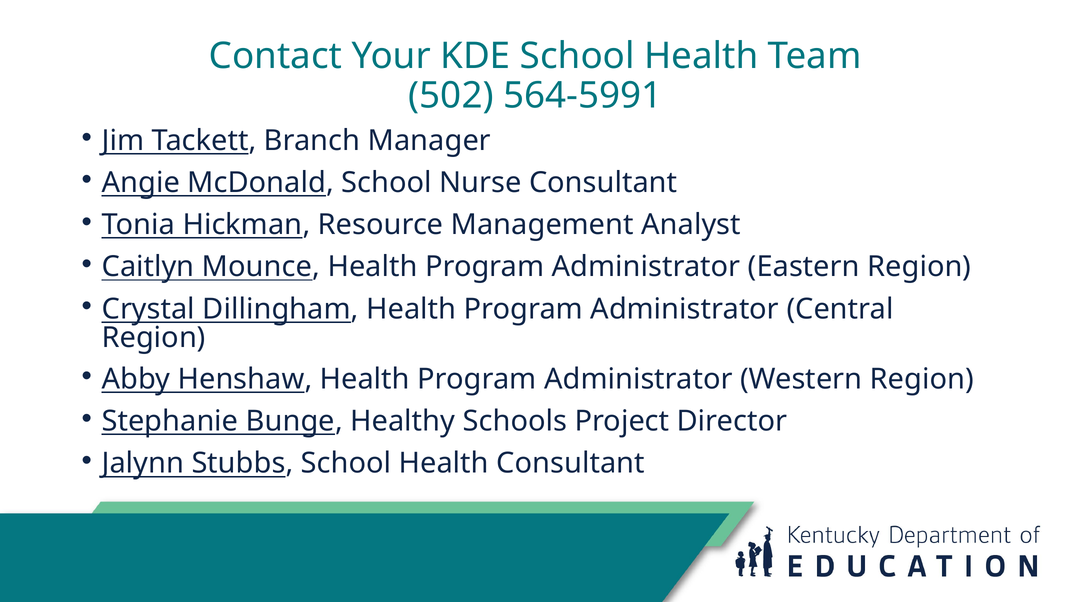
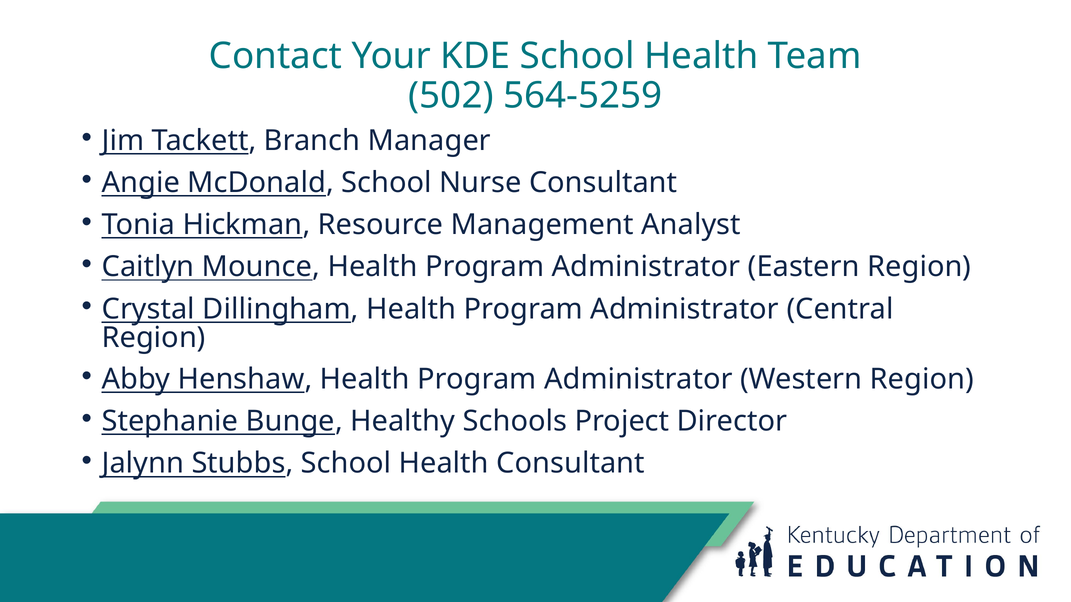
564-5991: 564-5991 -> 564-5259
